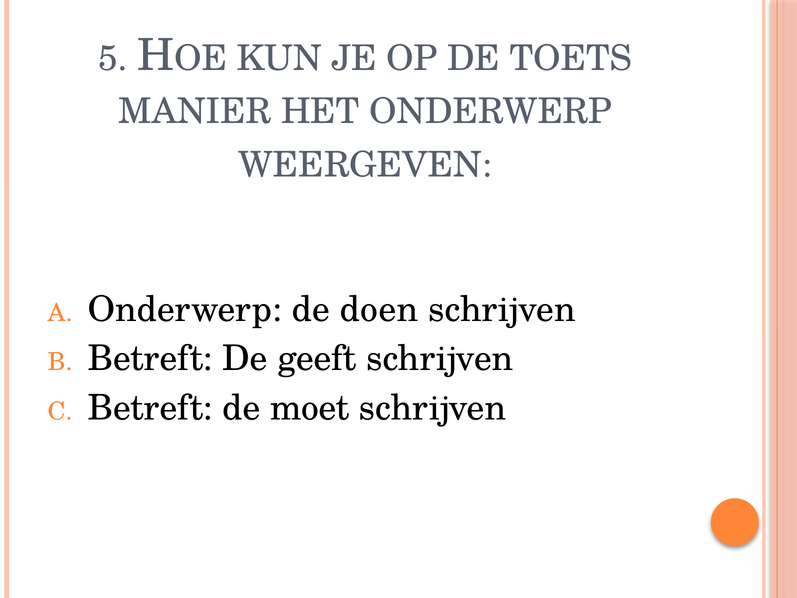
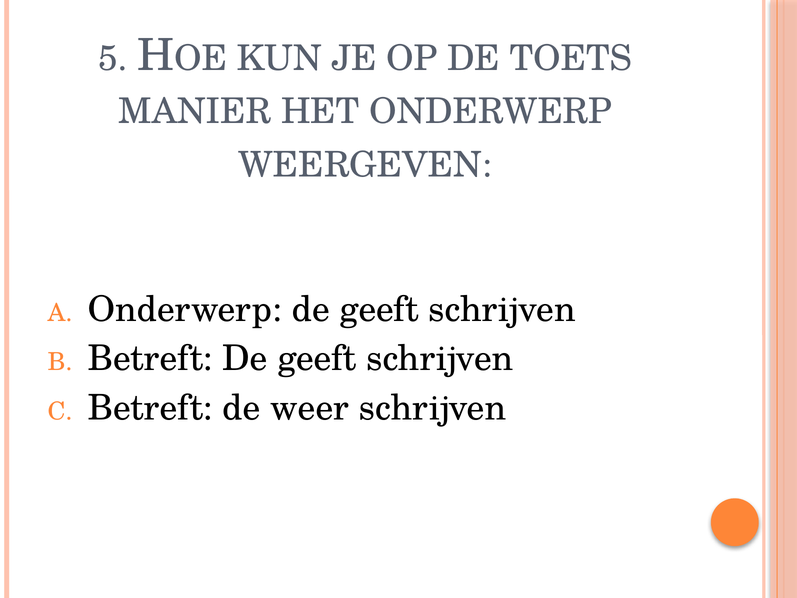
Onderwerp de doen: doen -> geeft
moet: moet -> weer
